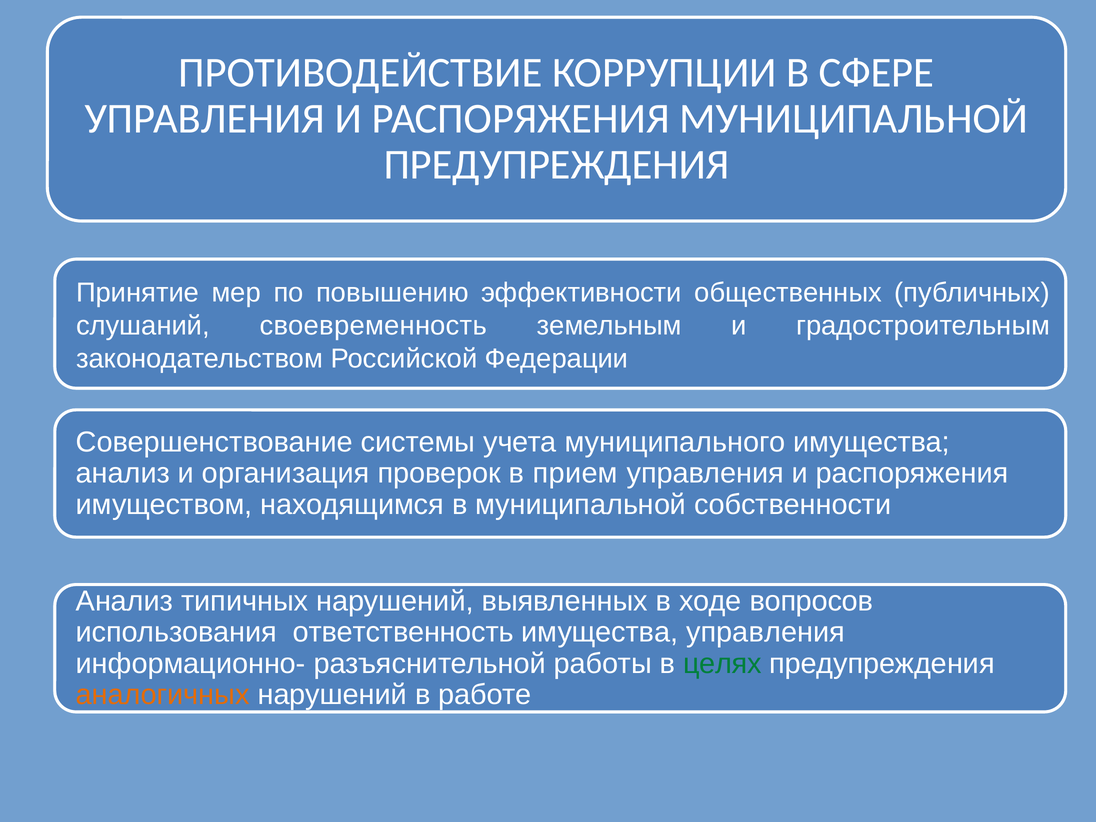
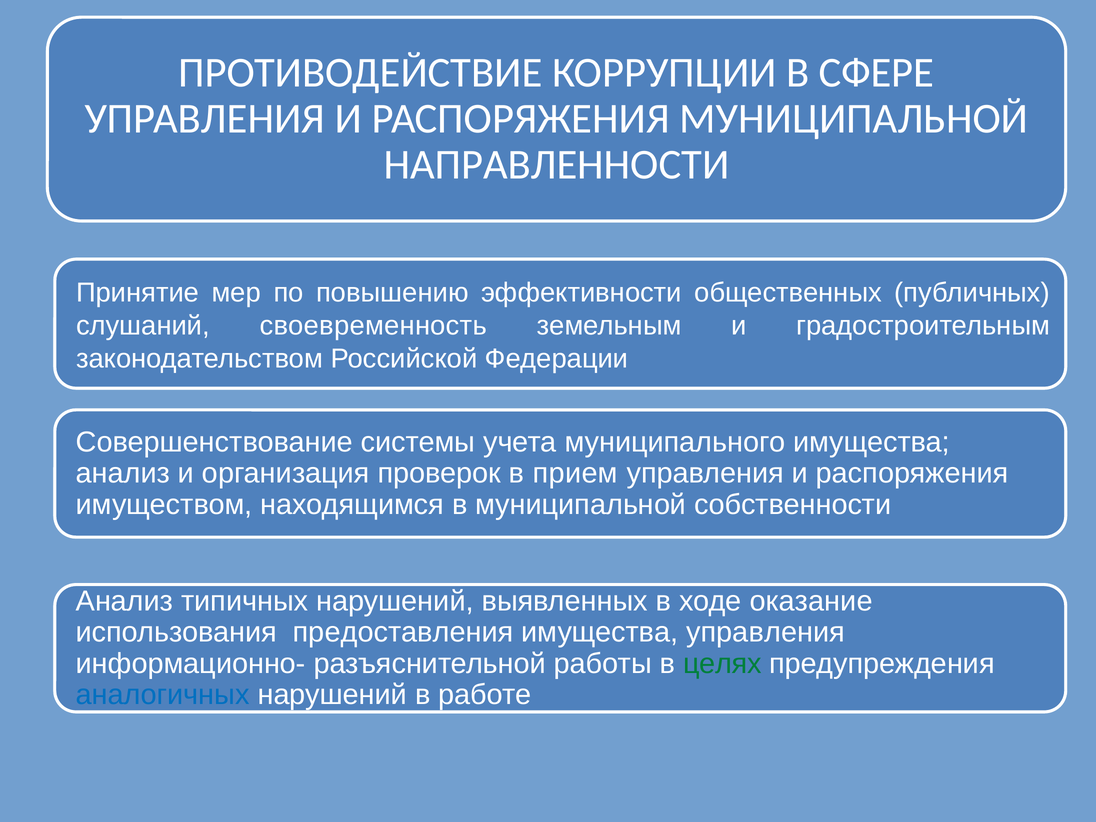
ПРЕДУПРЕЖДЕНИЯ at (557, 165): ПРЕДУПРЕЖДЕНИЯ -> НАПРАВЛЕННОСТИ
вопросов: вопросов -> оказание
ответственность: ответственность -> предоставления
аналогичных colour: orange -> blue
